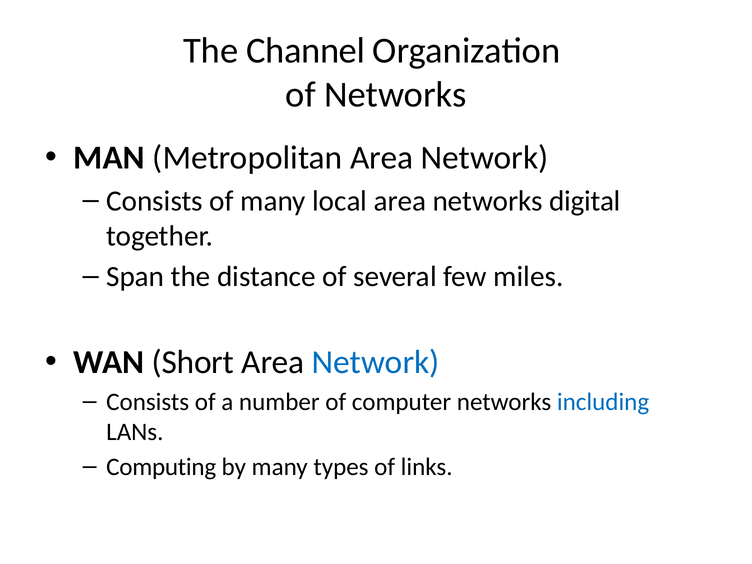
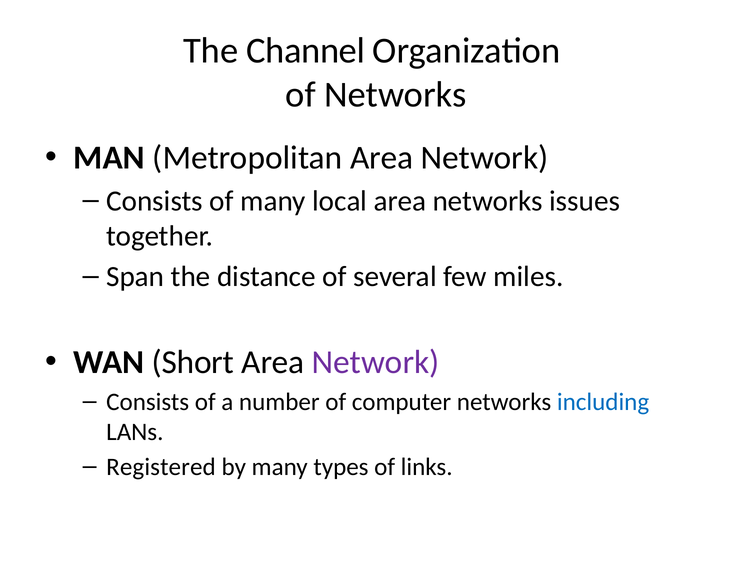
digital: digital -> issues
Network at (376, 362) colour: blue -> purple
Computing: Computing -> Registered
